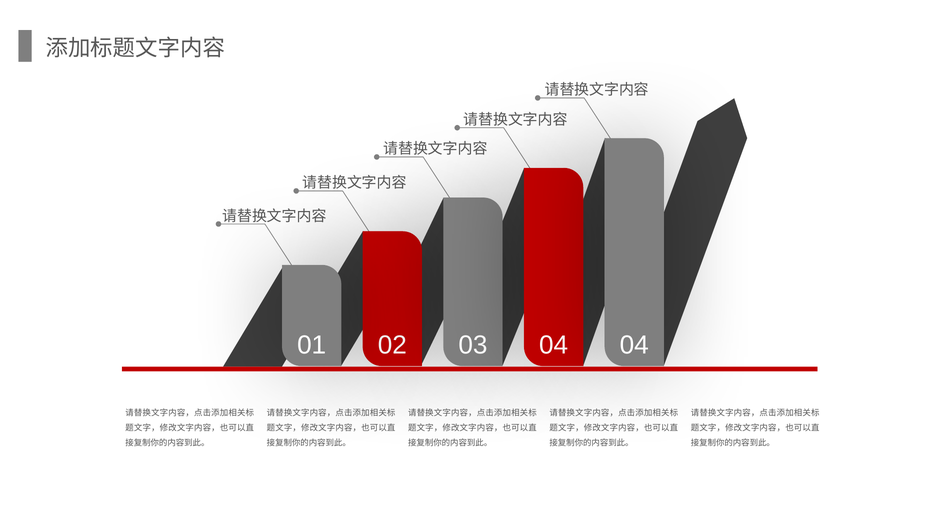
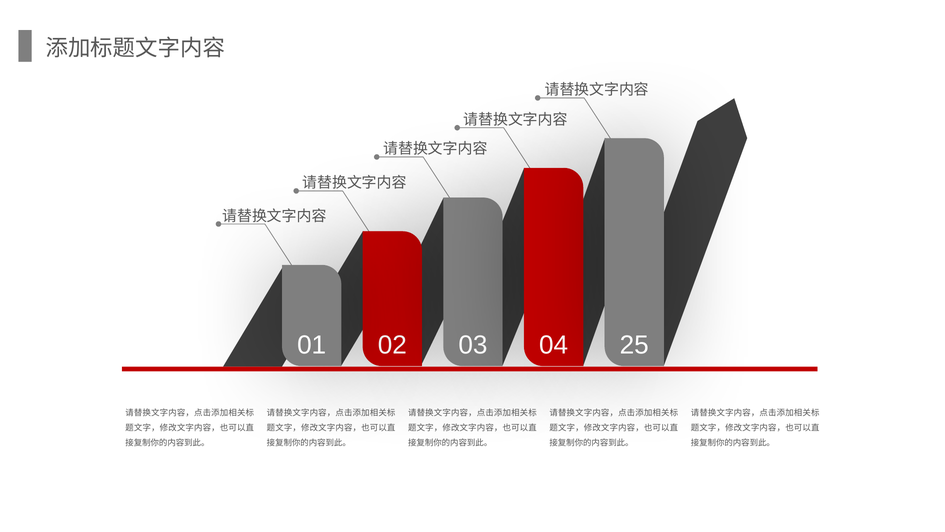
04 at (634, 345): 04 -> 25
